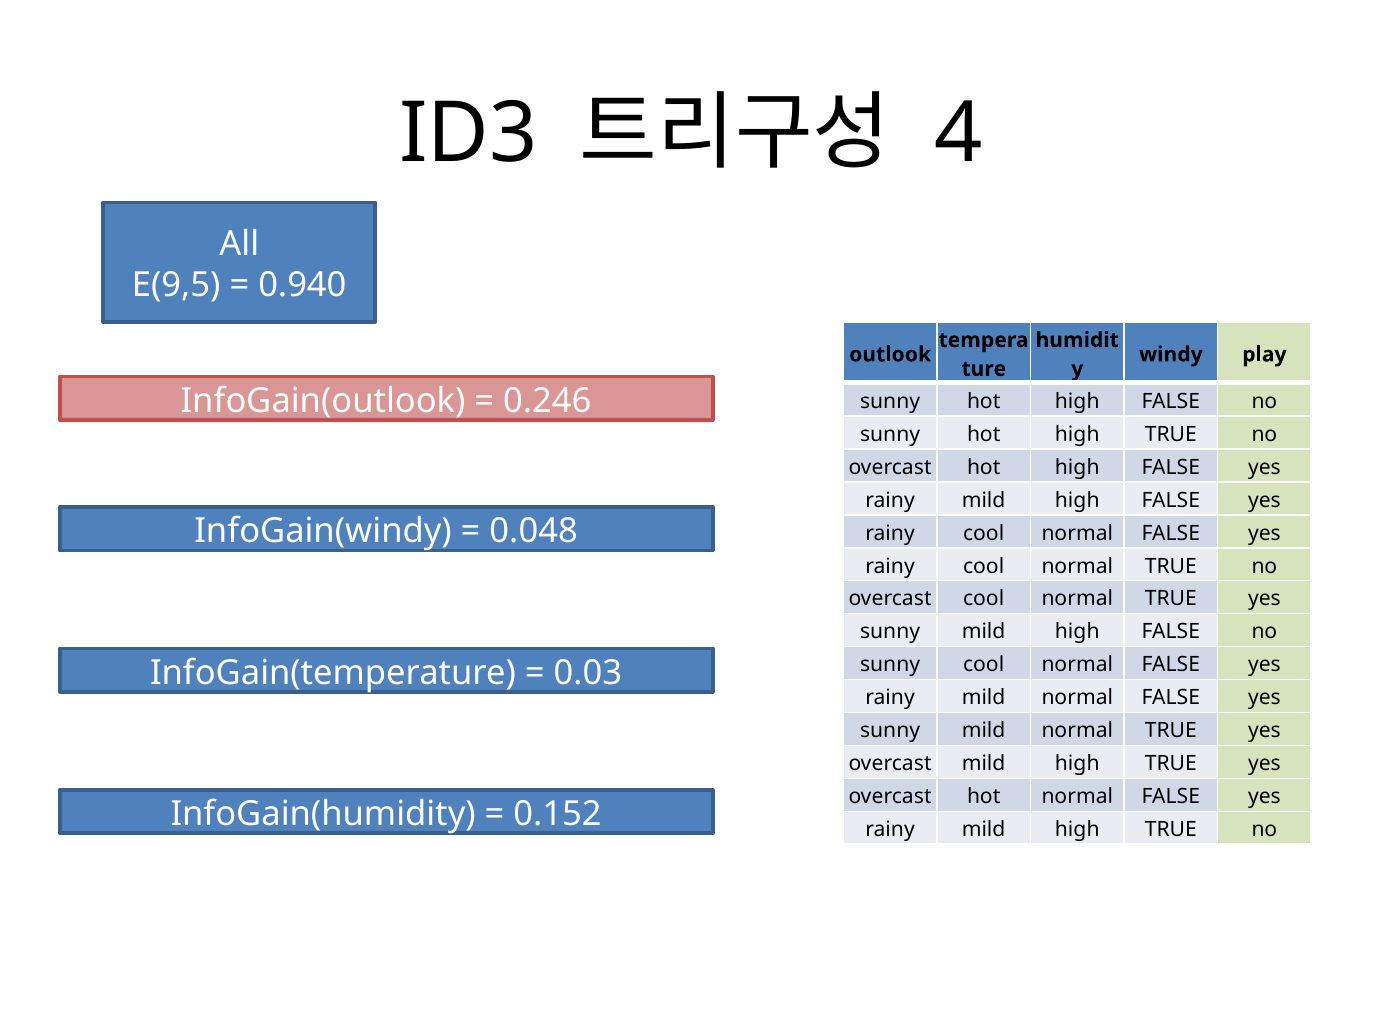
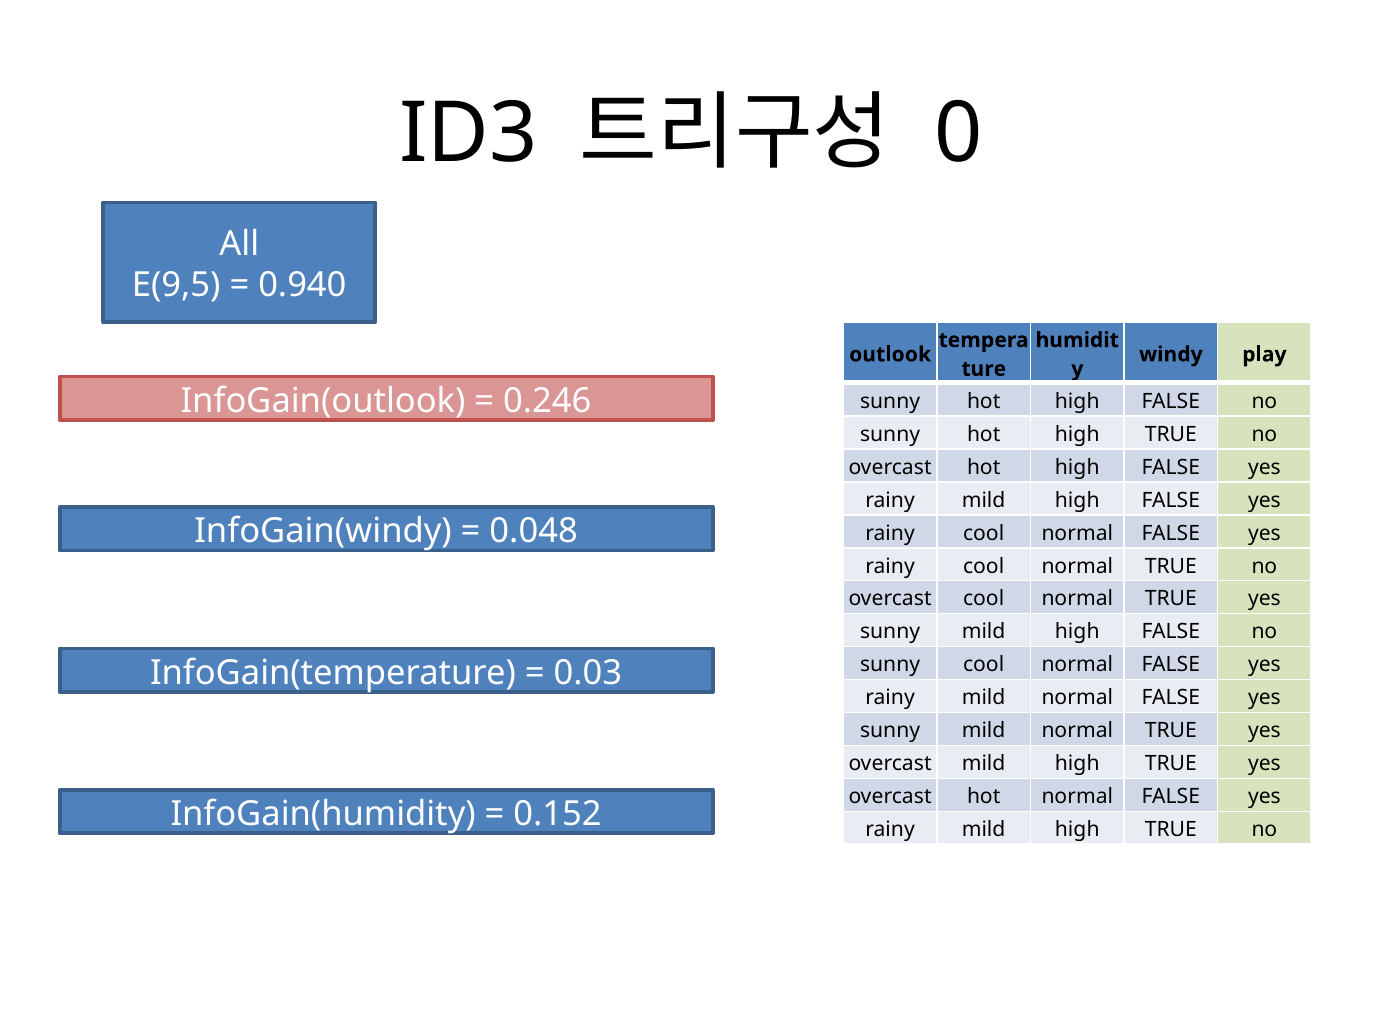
4: 4 -> 0
